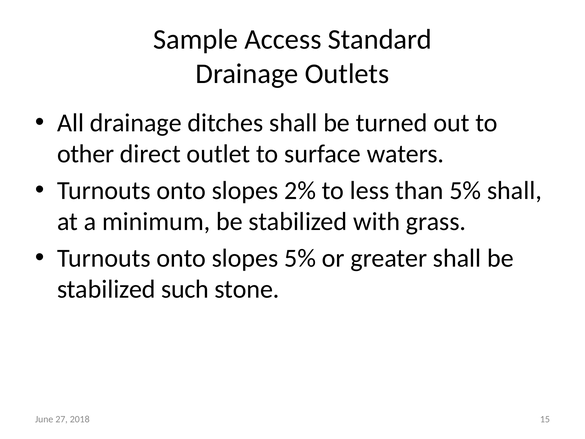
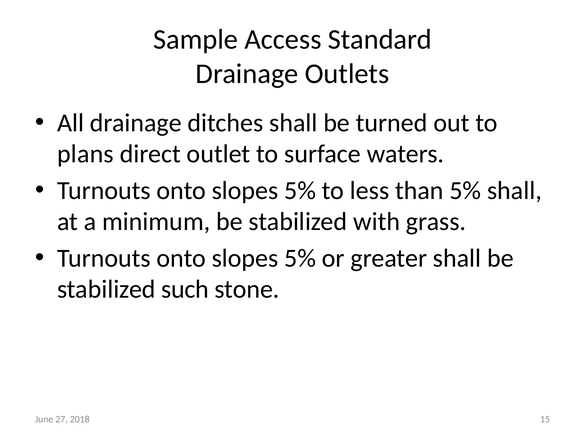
other: other -> plans
2% at (300, 190): 2% -> 5%
